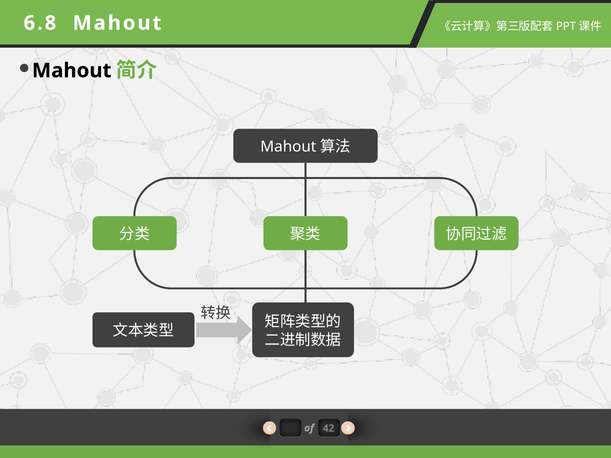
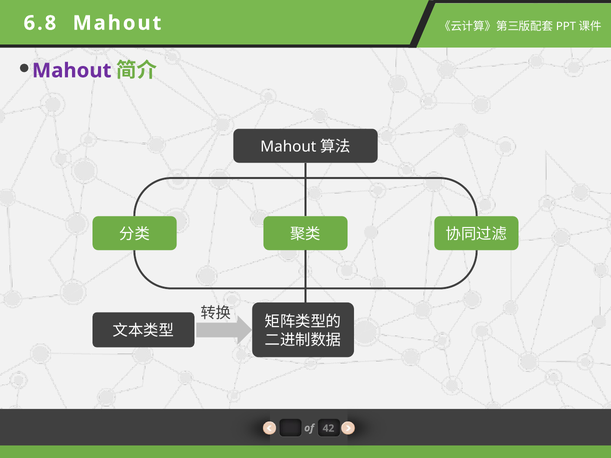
Mahout at (72, 71) colour: black -> purple
